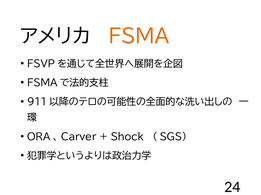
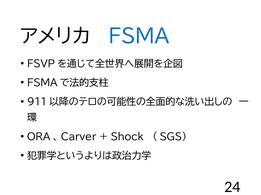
FSMA colour: orange -> blue
